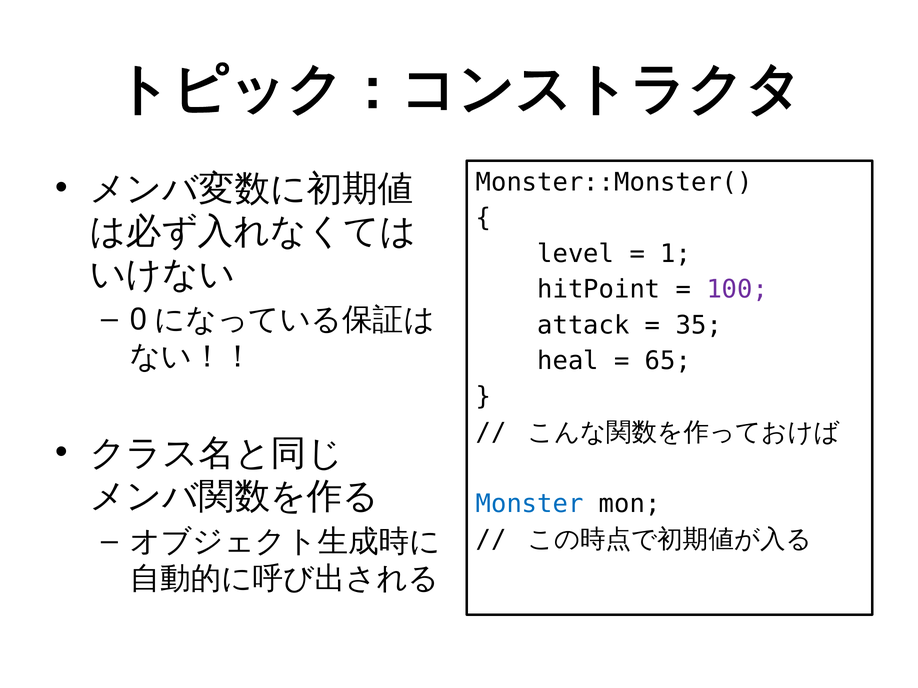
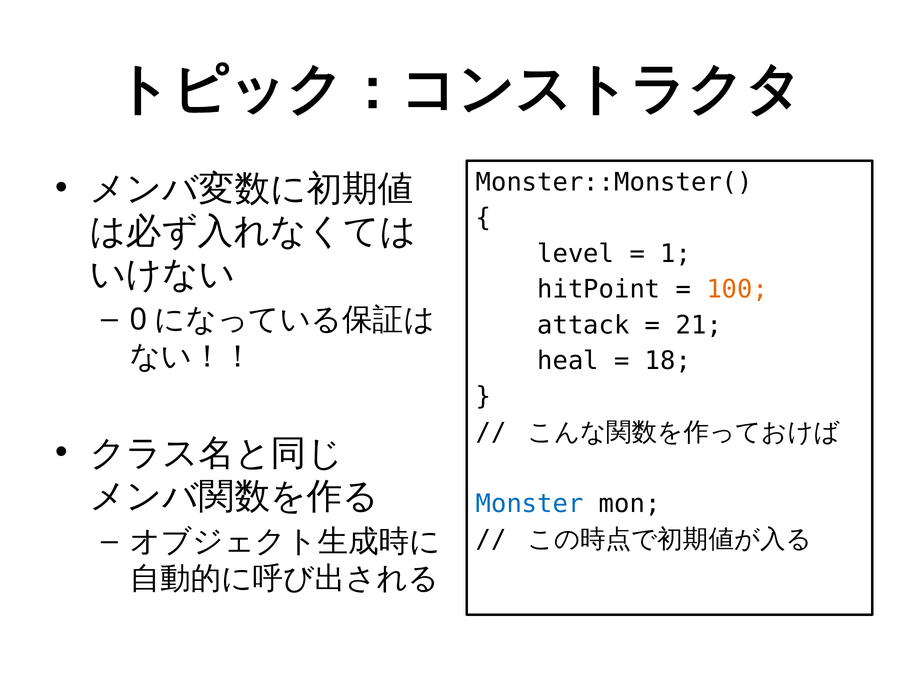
100 colour: purple -> orange
35: 35 -> 21
65: 65 -> 18
